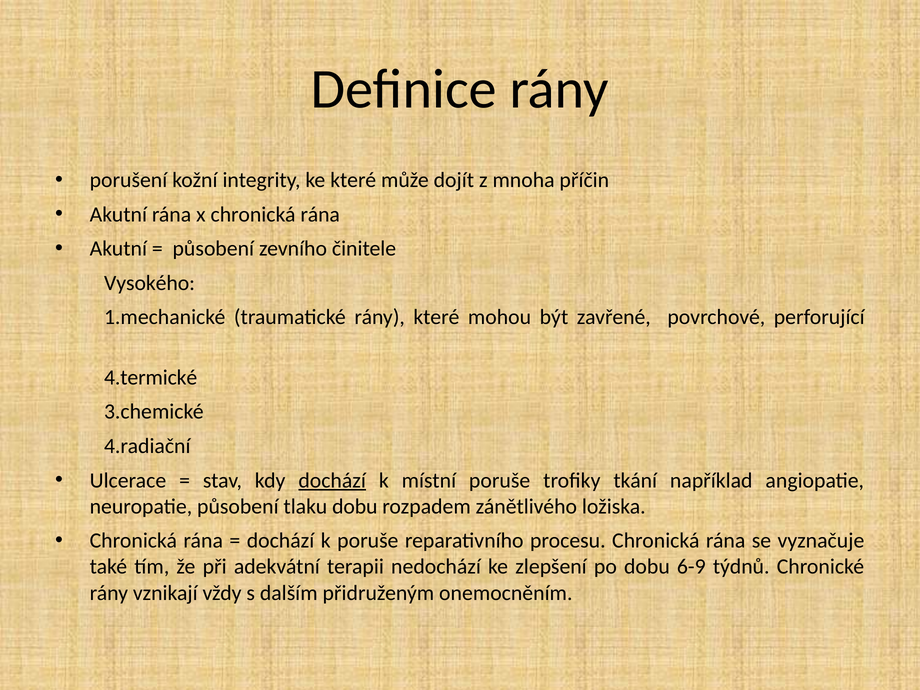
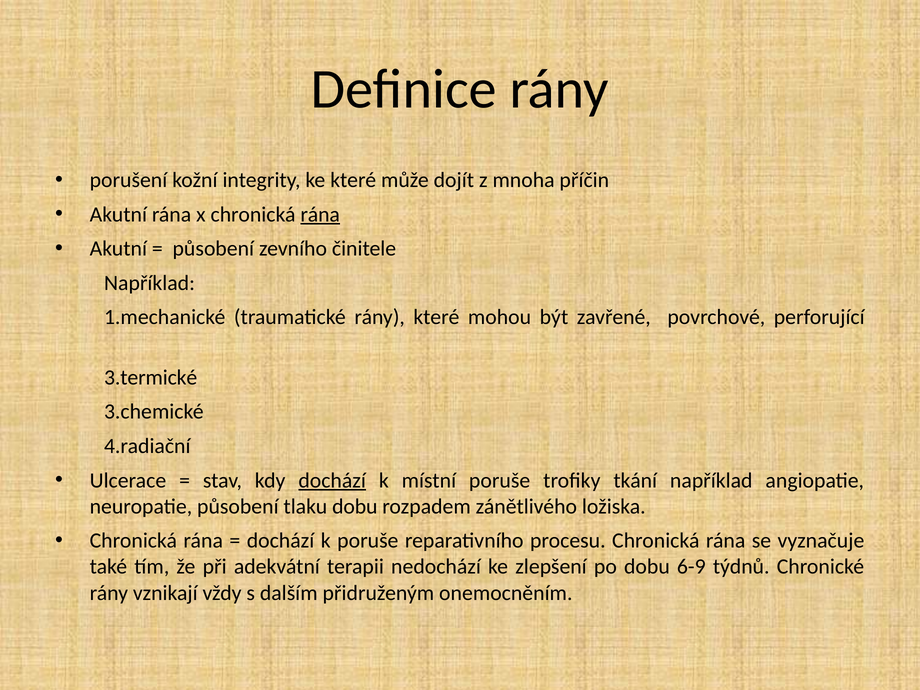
rána at (320, 214) underline: none -> present
Vysokého at (150, 283): Vysokého -> Například
4.termické: 4.termické -> 3.termické
